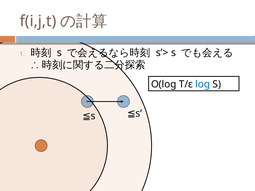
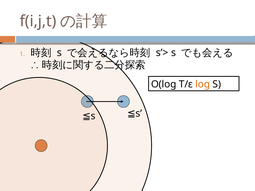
log colour: blue -> orange
